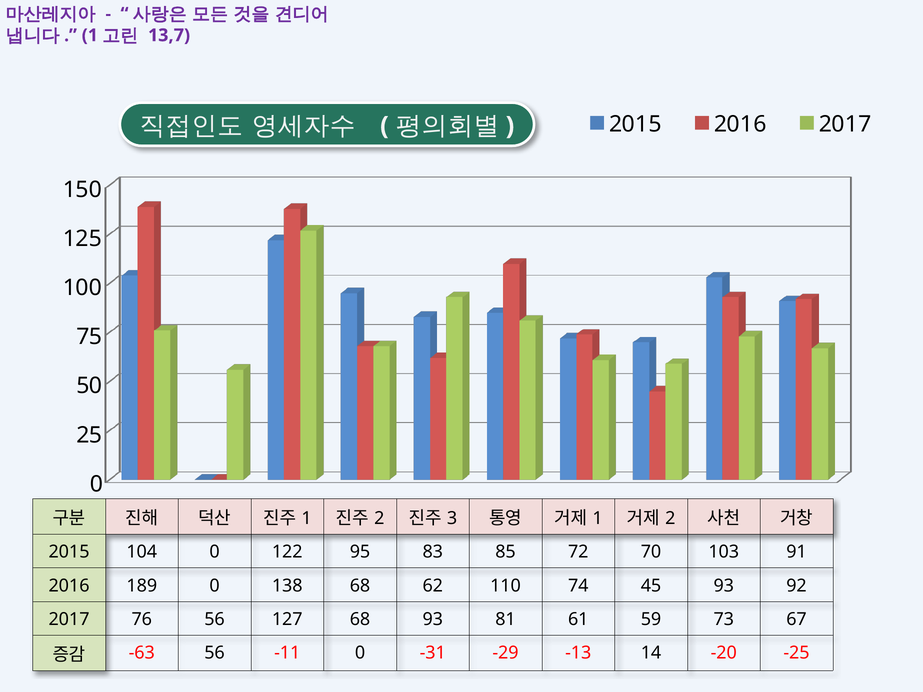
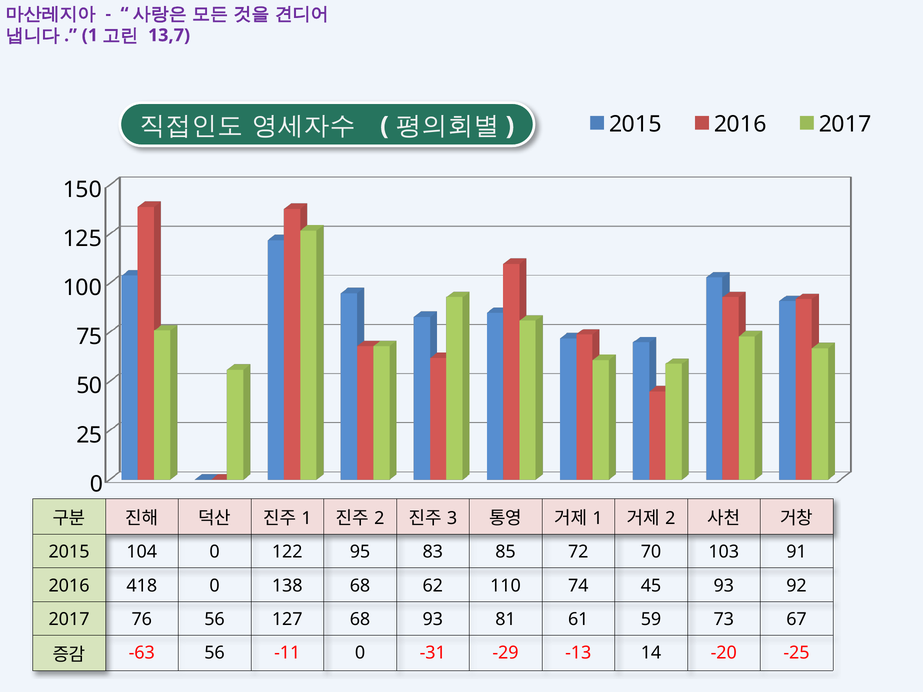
189: 189 -> 418
